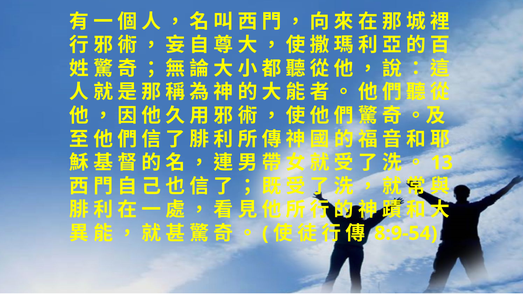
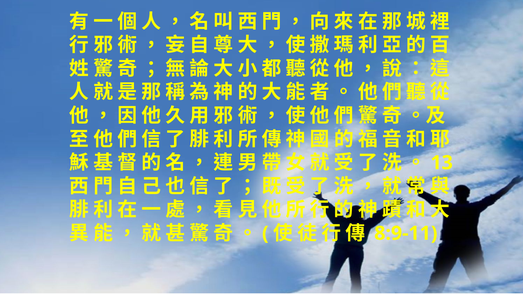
8:9-54: 8:9-54 -> 8:9-11
